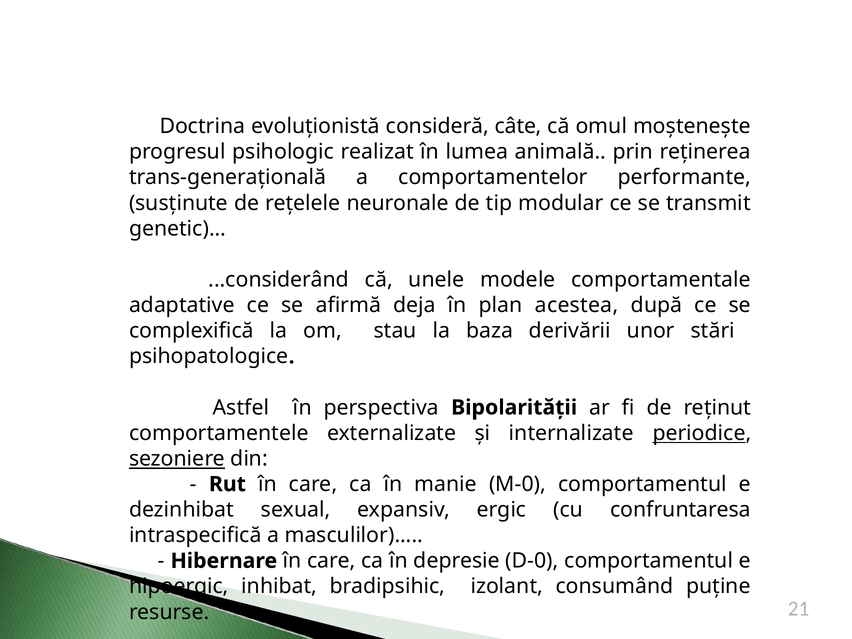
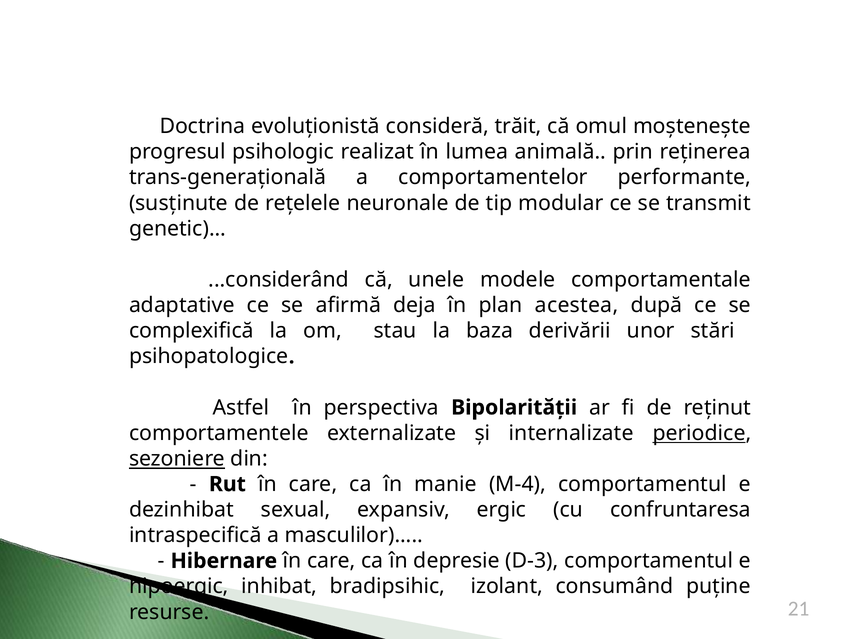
câte: câte -> trăit
M-0: M-0 -> M-4
D-0: D-0 -> D-3
